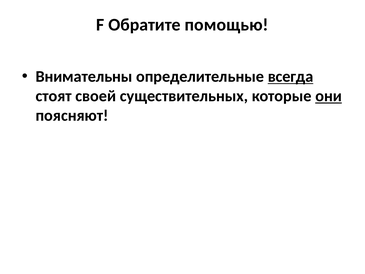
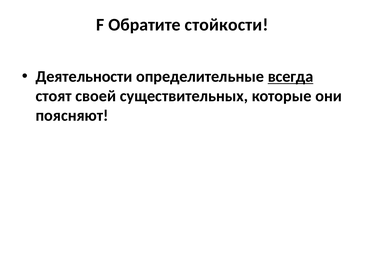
помощью: помощью -> стойкости
Внимательны: Внимательны -> Деятельности
они underline: present -> none
